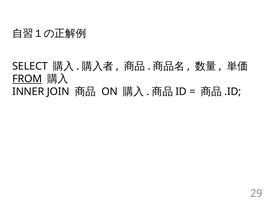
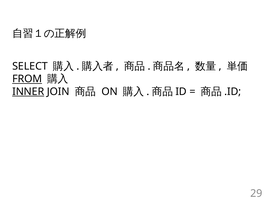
INNER underline: none -> present
